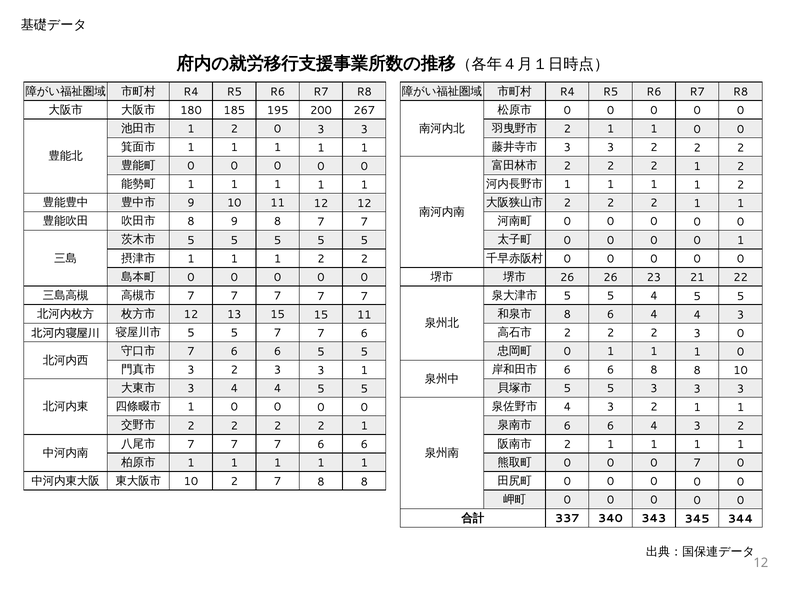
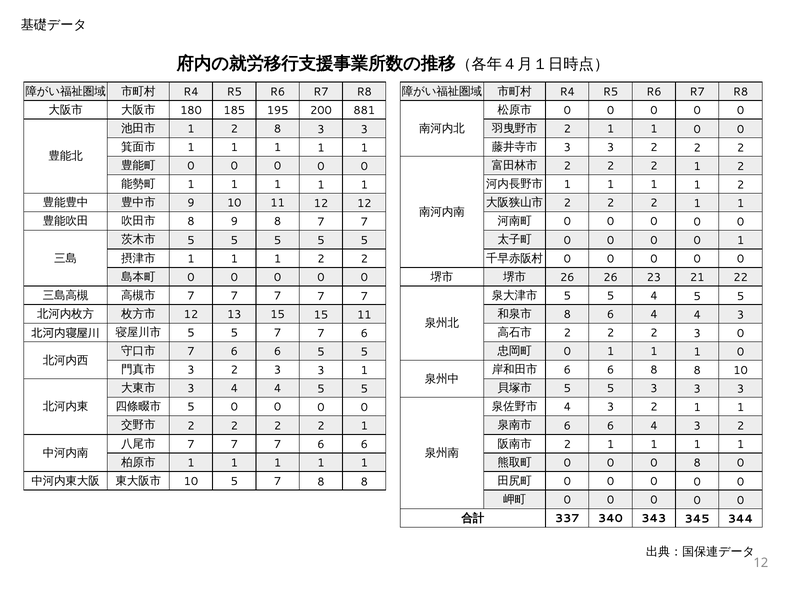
267: 267 -> 881
2 0: 0 -> 8
1 at (191, 408): 1 -> 5
0 7: 7 -> 8
10 2: 2 -> 5
